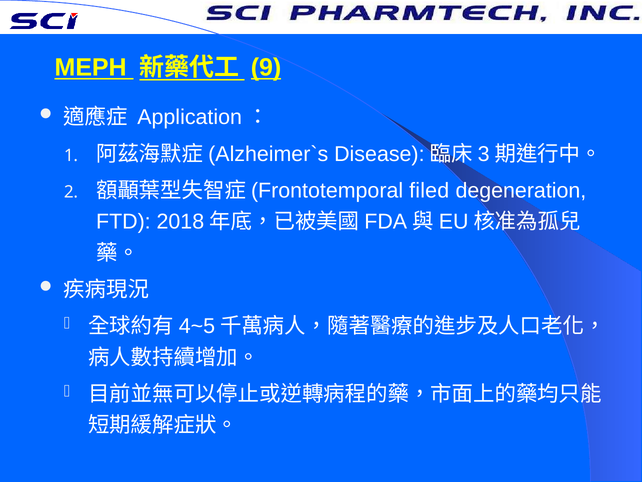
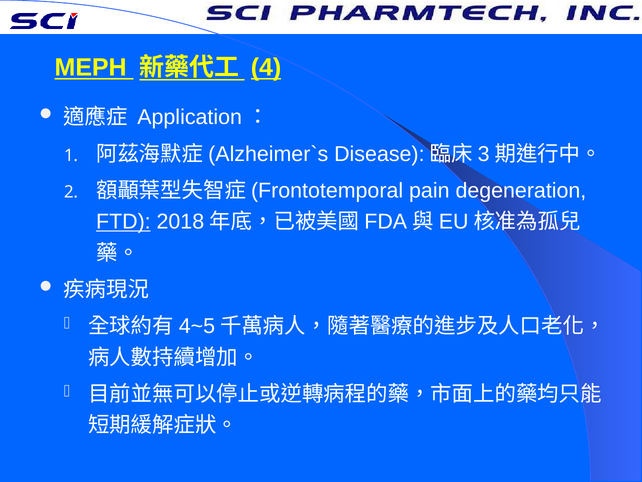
9: 9 -> 4
filed: filed -> pain
FTD underline: none -> present
